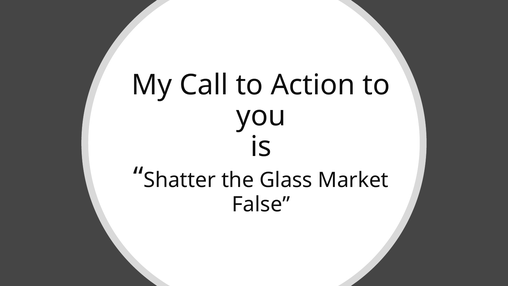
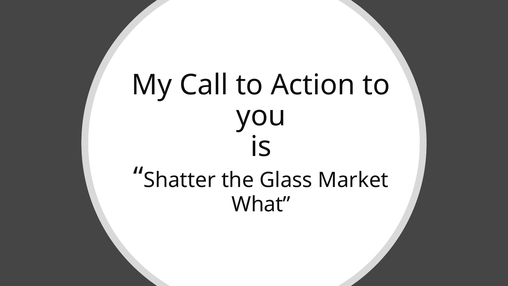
False: False -> What
